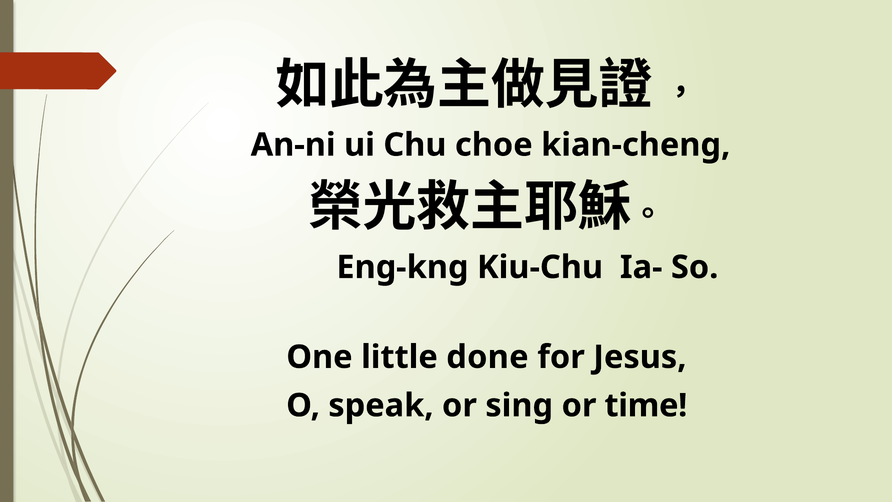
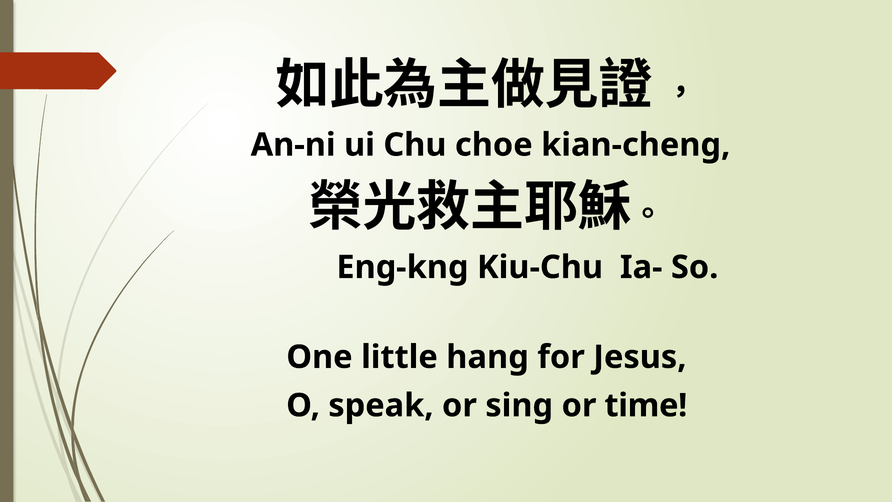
done: done -> hang
